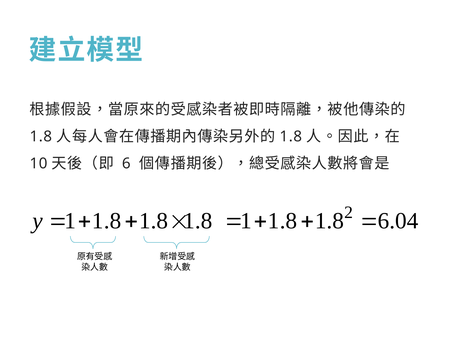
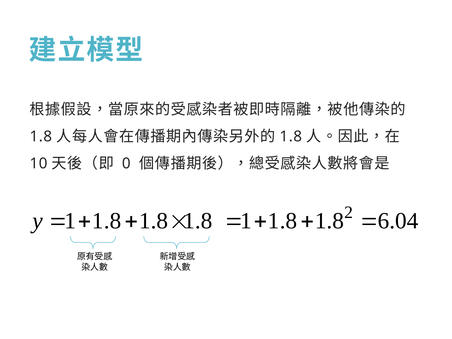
6: 6 -> 0
